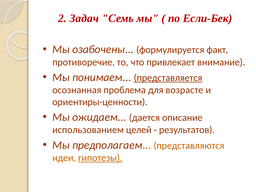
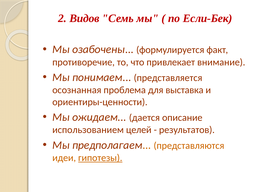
Задач: Задач -> Видов
представляется underline: present -> none
возрасте: возрасте -> выставка
